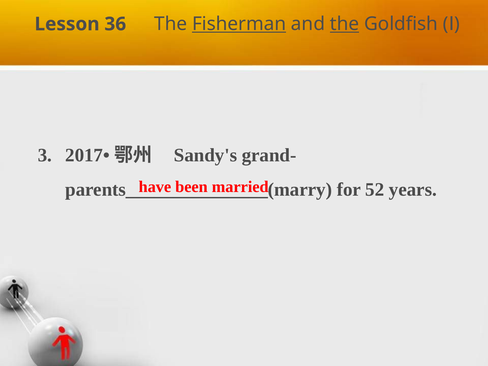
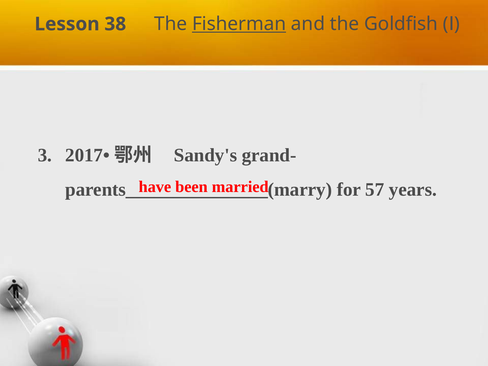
36: 36 -> 38
the at (345, 24) underline: present -> none
52: 52 -> 57
